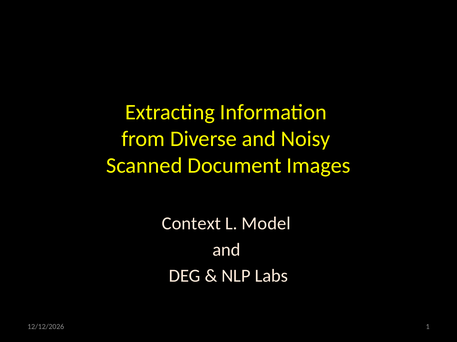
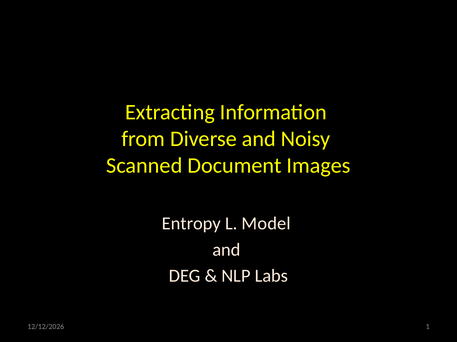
Context: Context -> Entropy
